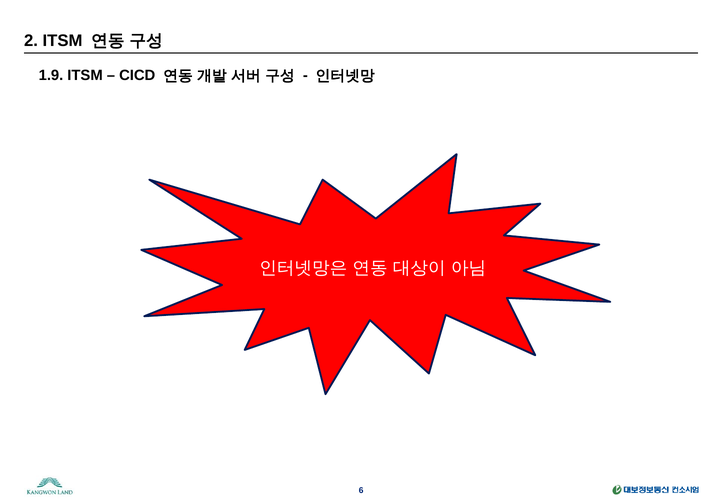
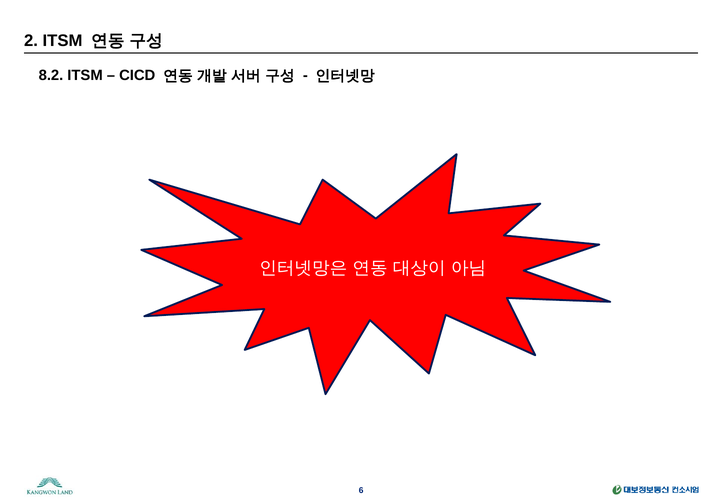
1.9: 1.9 -> 8.2
